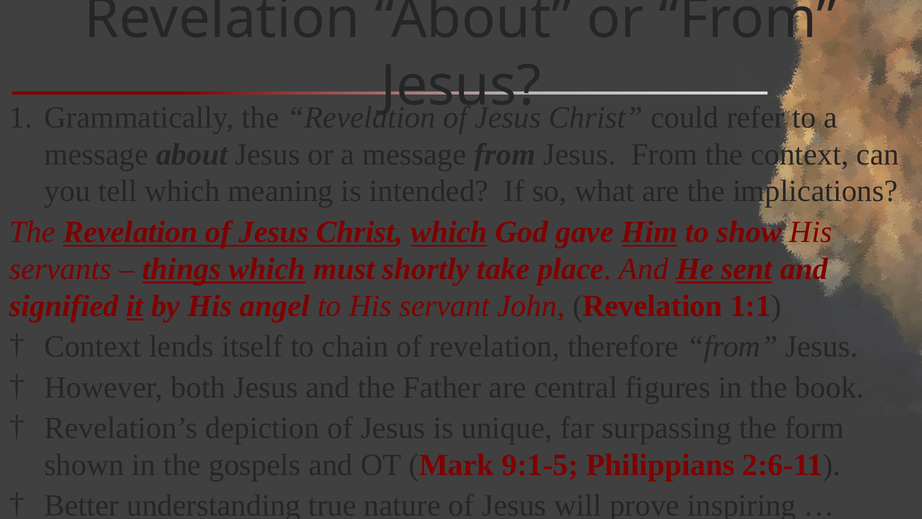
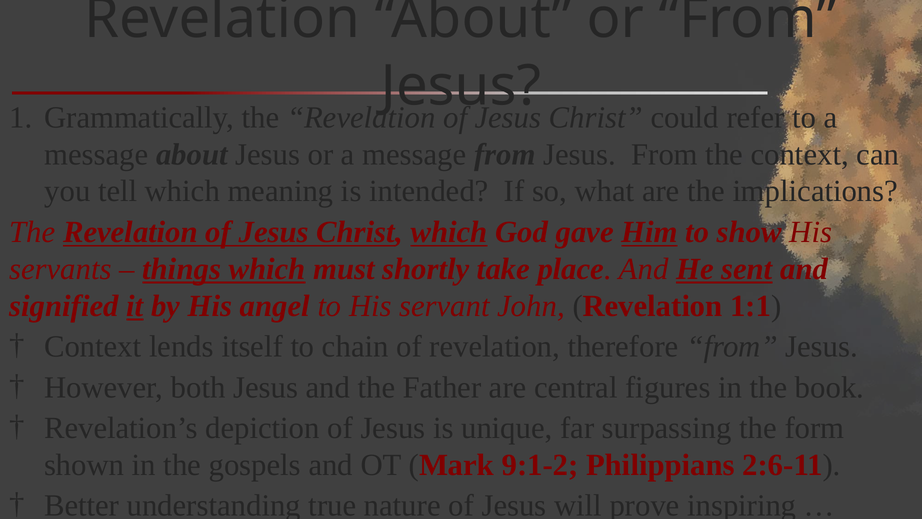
9:1-5: 9:1-5 -> 9:1-2
